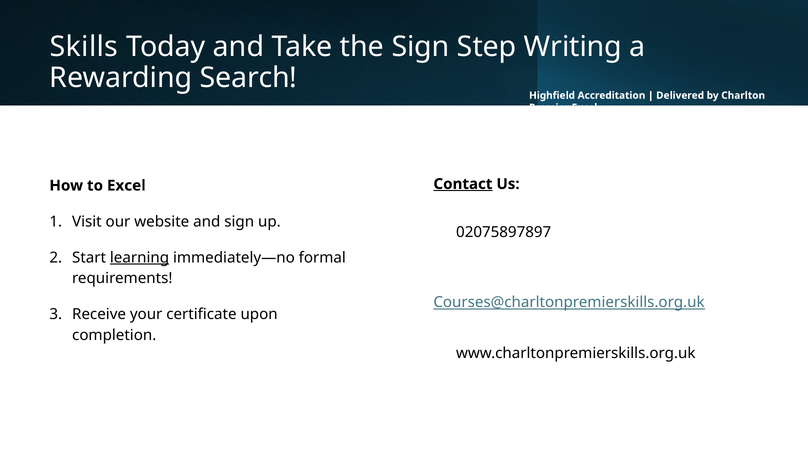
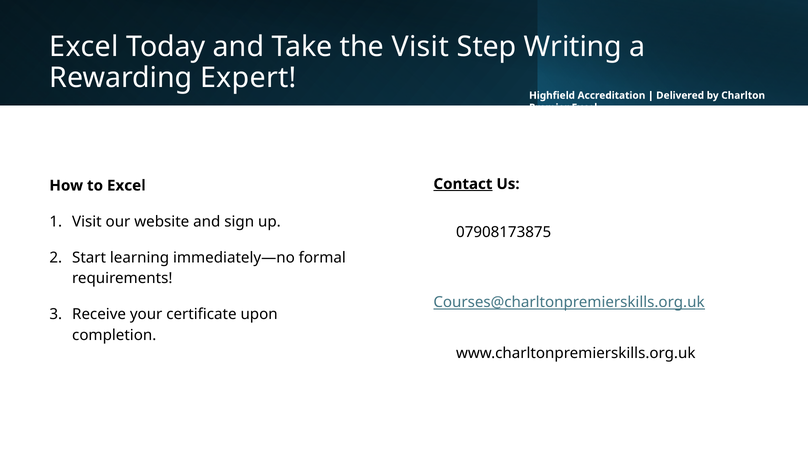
Skills at (84, 47): Skills -> Excel
the Sign: Sign -> Visit
Search: Search -> Expert
02075897897: 02075897897 -> 07908173875
learning underline: present -> none
